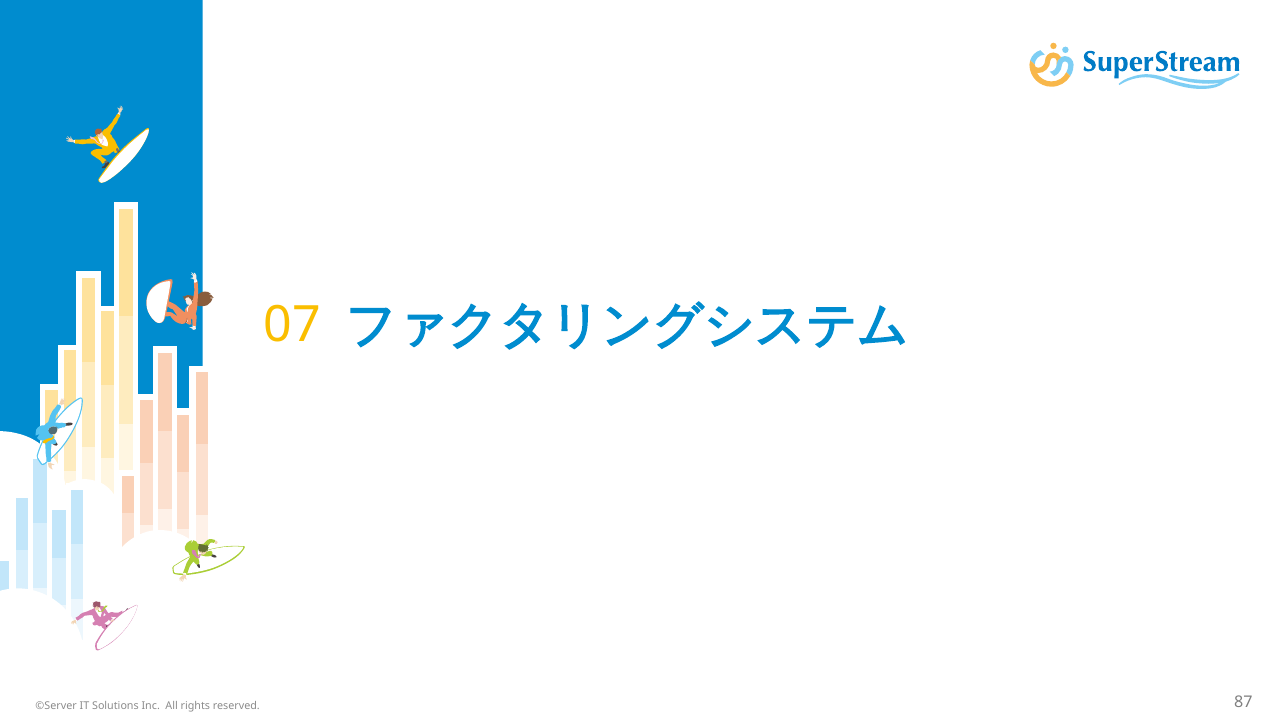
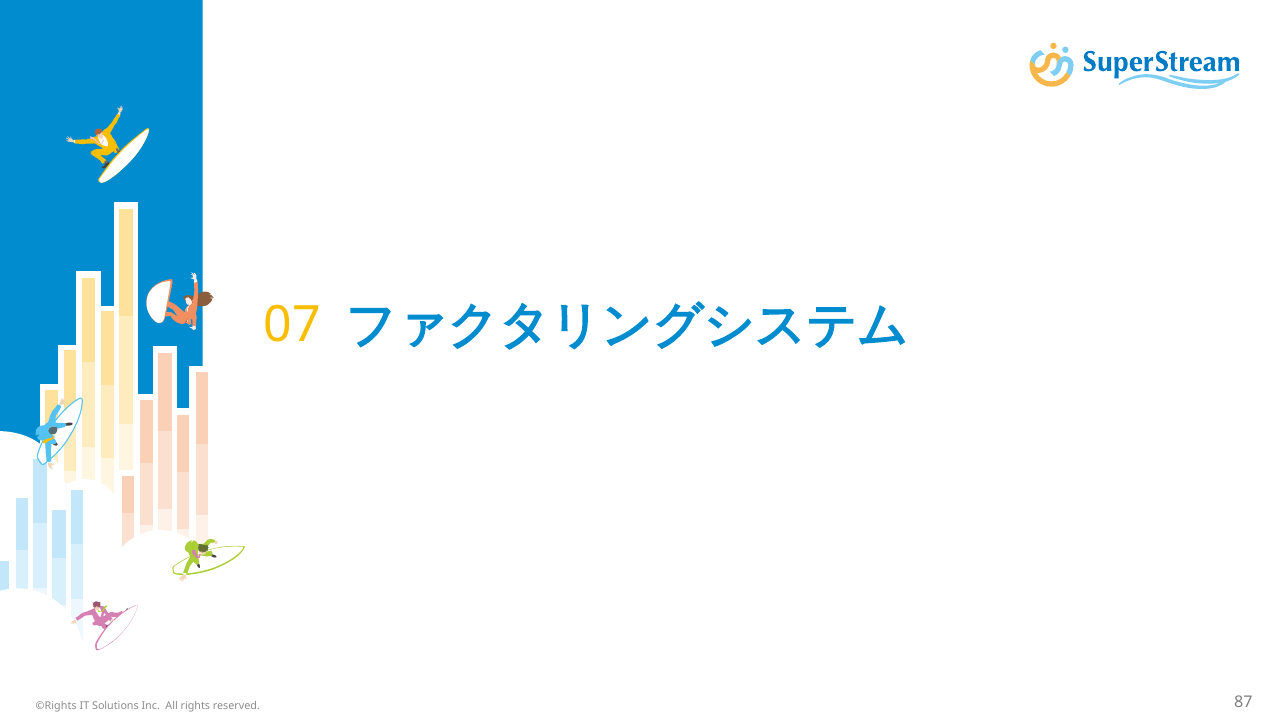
©Server: ©Server -> ©Rights
